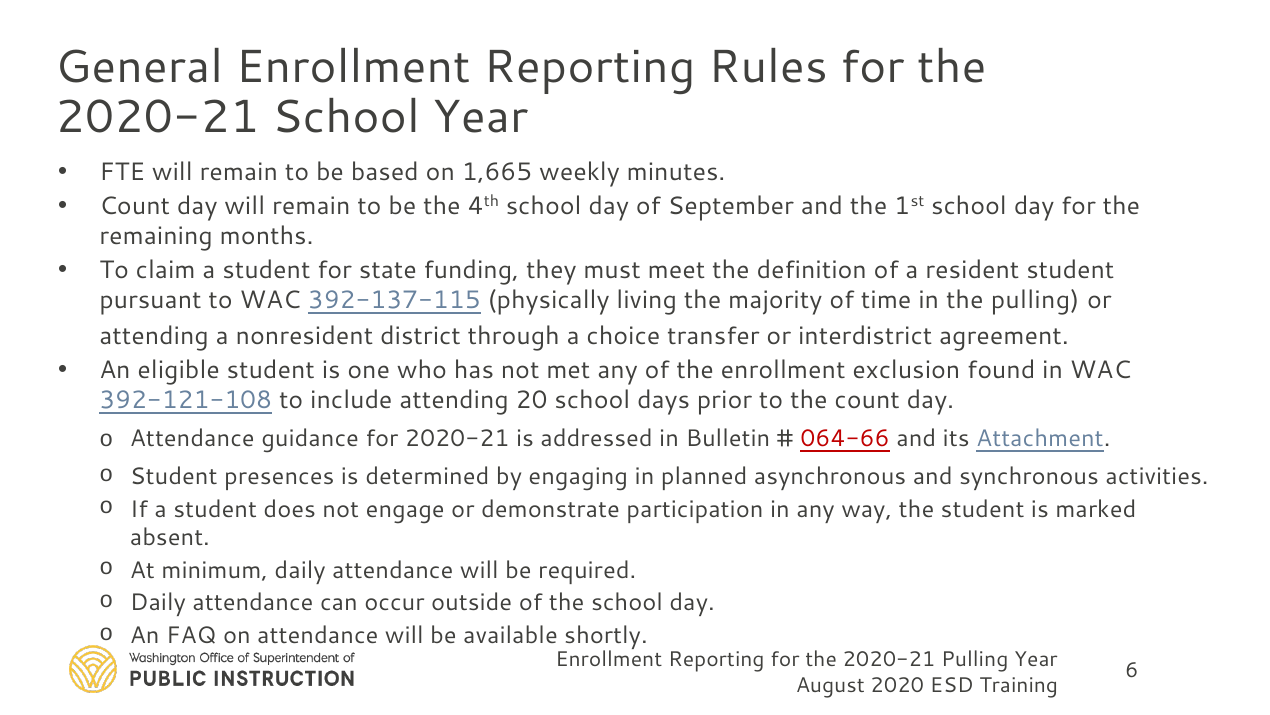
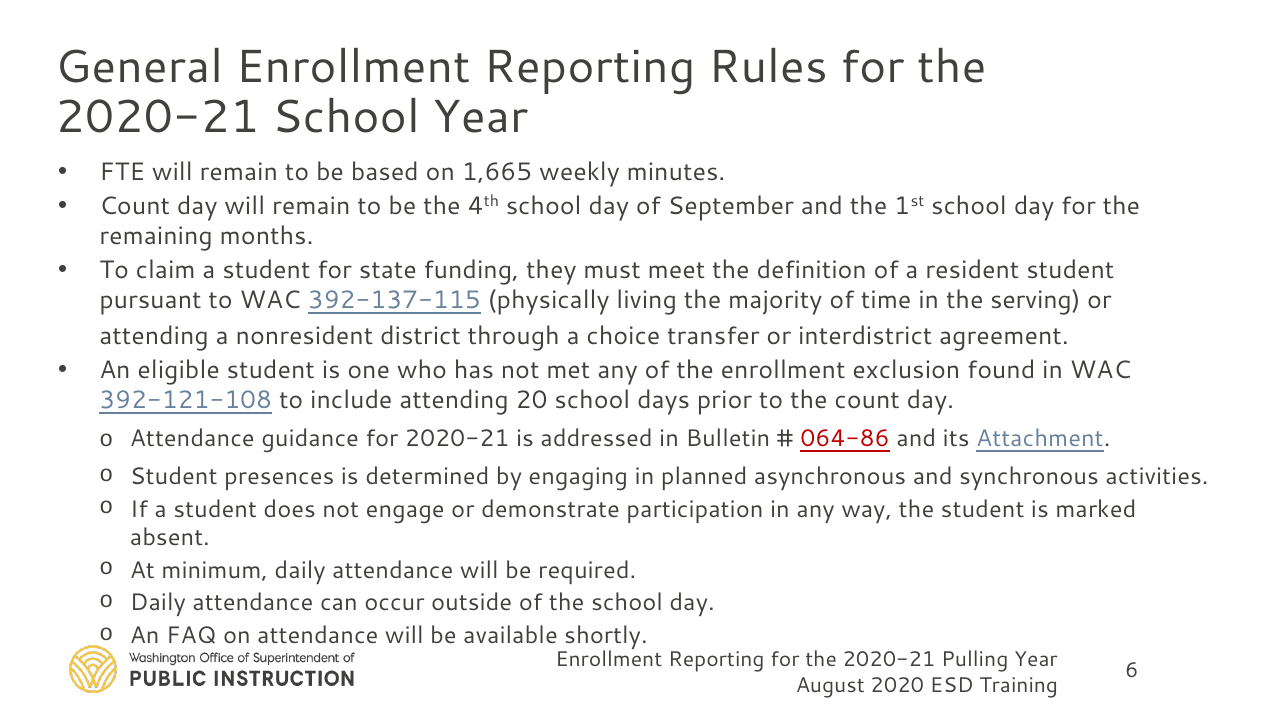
the pulling: pulling -> serving
064-66: 064-66 -> 064-86
